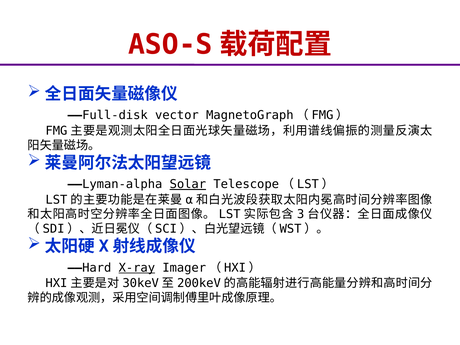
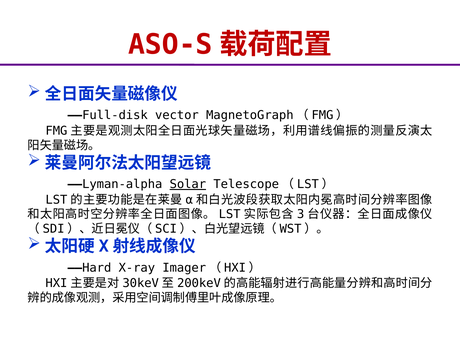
X-ray underline: present -> none
